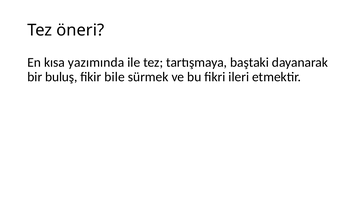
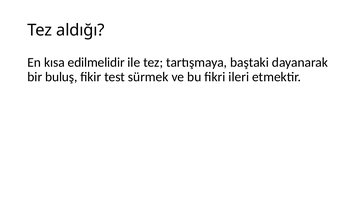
öneri: öneri -> aldığı
yazımında: yazımında -> edilmelidir
bile: bile -> test
